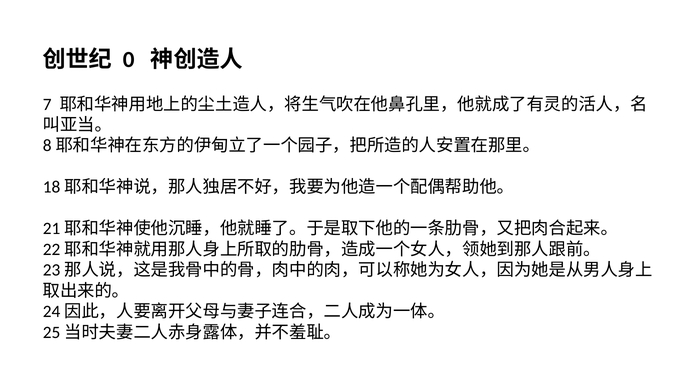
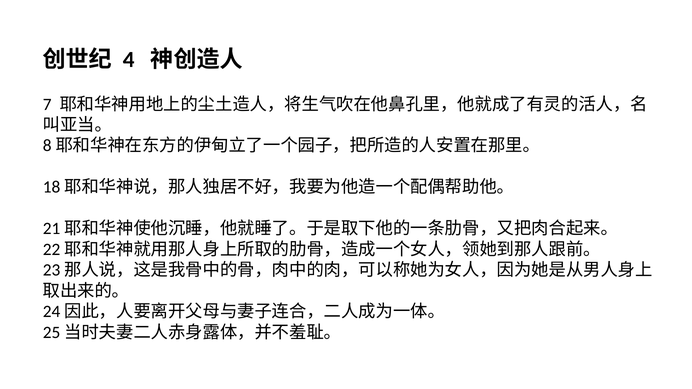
0: 0 -> 4
